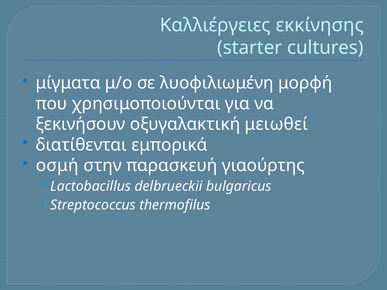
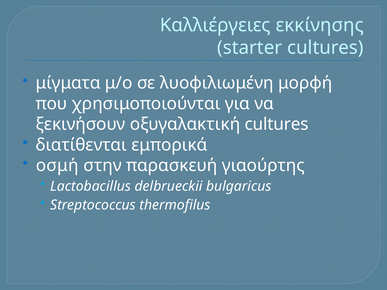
οξυγαλακτική μειωθεί: μειωθεί -> cultures
